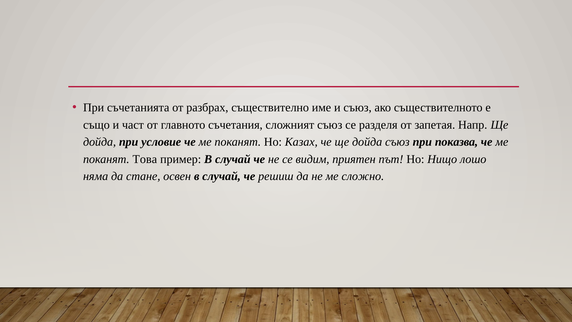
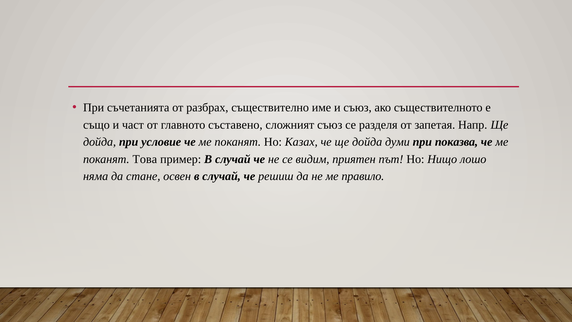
съчетания: съчетания -> съставено
дойда съюз: съюз -> думи
сложно: сложно -> правило
